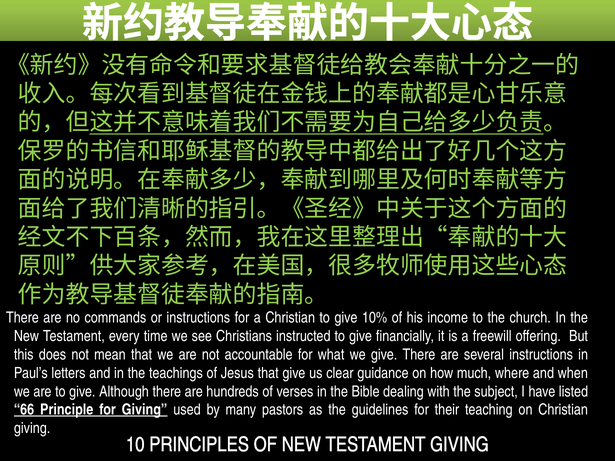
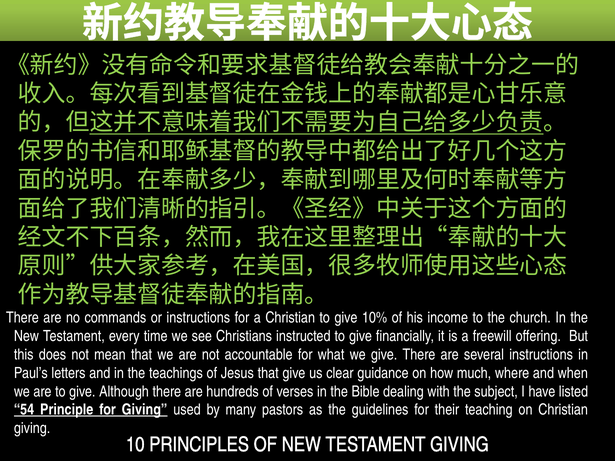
66: 66 -> 54
